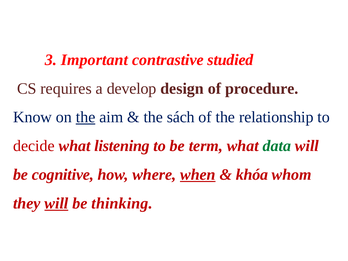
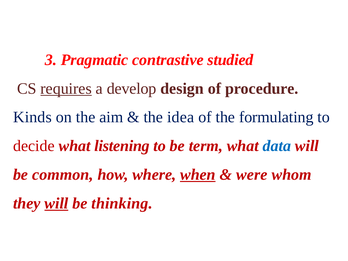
Important: Important -> Pragmatic
requires underline: none -> present
Know: Know -> Kinds
the at (86, 117) underline: present -> none
sách: sách -> idea
relationship: relationship -> formulating
data colour: green -> blue
cognitive: cognitive -> common
khóa: khóa -> were
